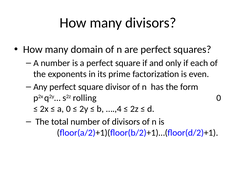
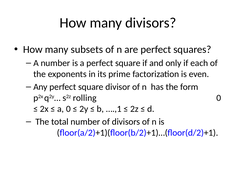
domain: domain -> subsets
….,4: ….,4 -> ….,1
